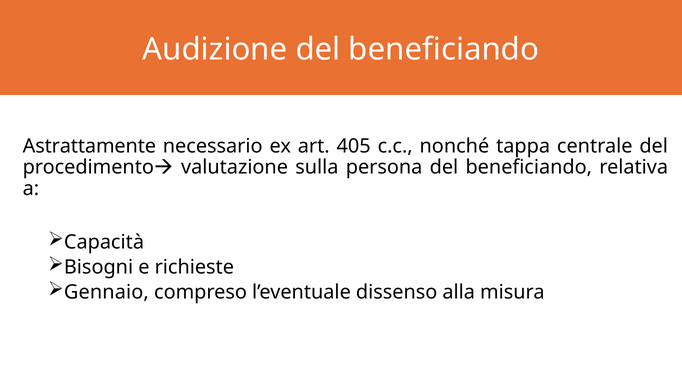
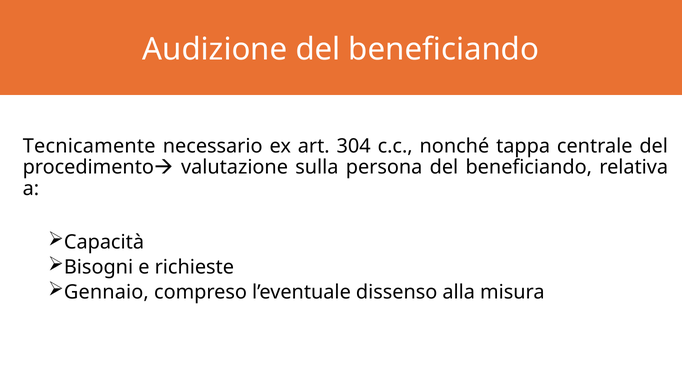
Astrattamente: Astrattamente -> Tecnicamente
405: 405 -> 304
